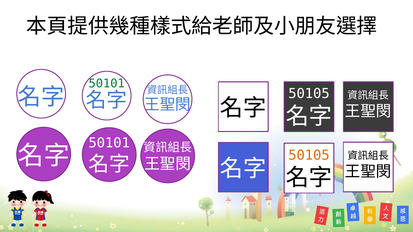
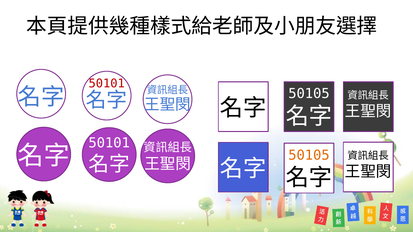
50101 at (107, 84) colour: green -> red
